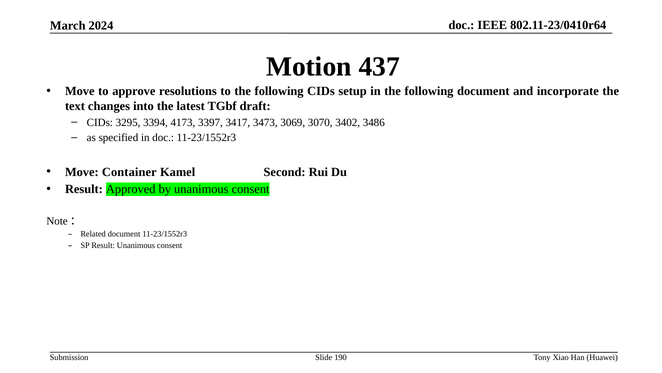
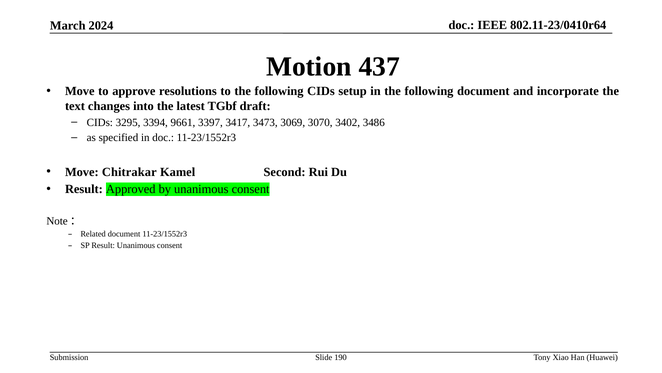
4173: 4173 -> 9661
Container: Container -> Chitrakar
